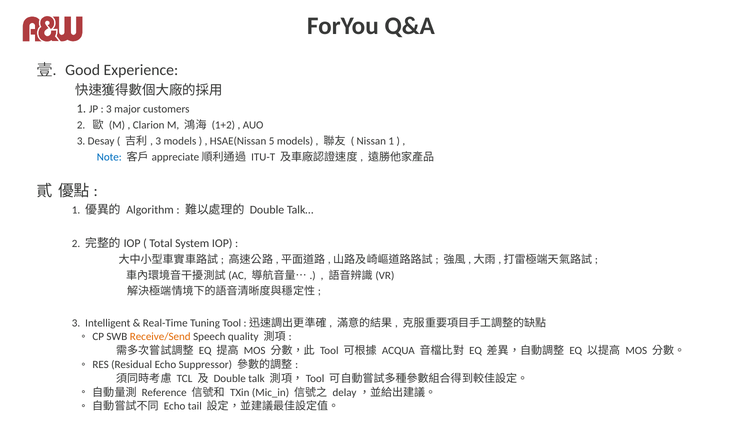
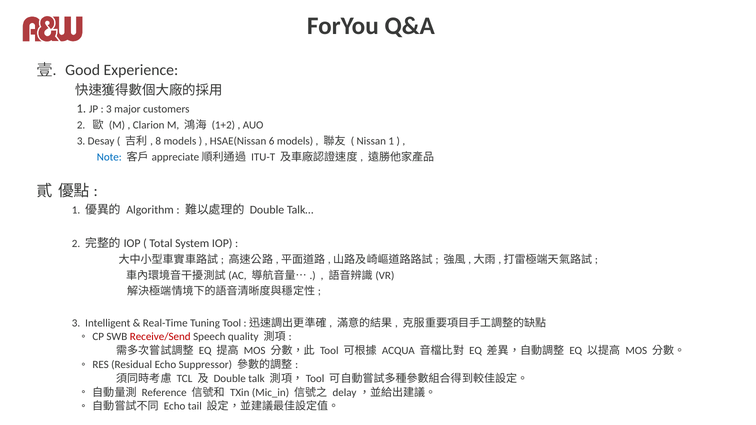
3 at (158, 141): 3 -> 8
5: 5 -> 6
Receive/Send colour: orange -> red
